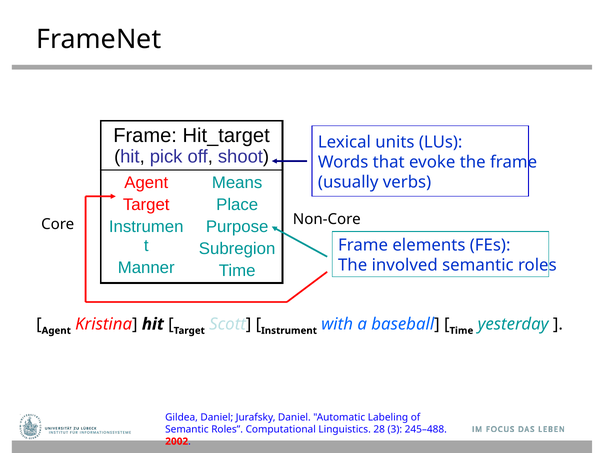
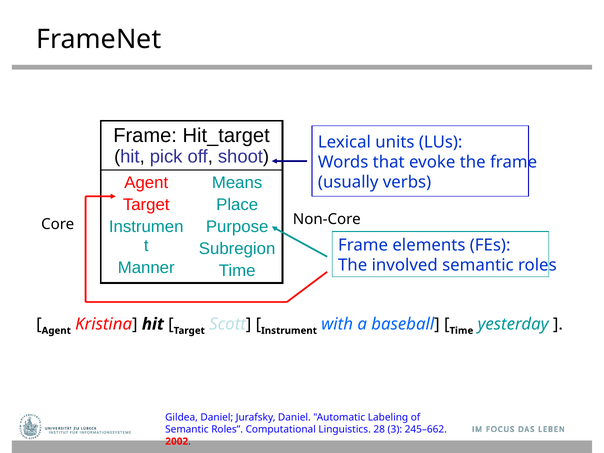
245–488: 245–488 -> 245–662
